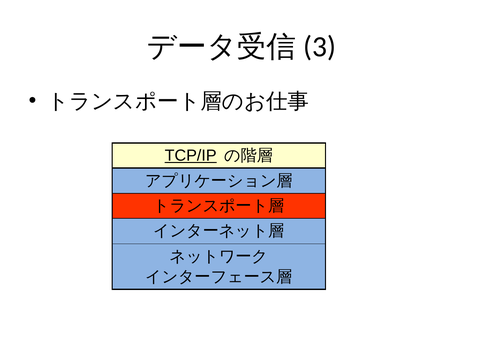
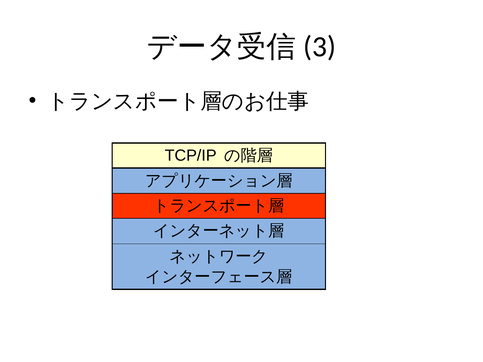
TCP/IP underline: present -> none
